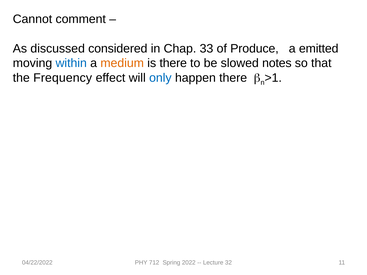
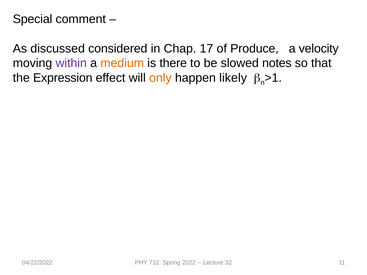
Cannot: Cannot -> Special
33: 33 -> 17
emitted: emitted -> velocity
within colour: blue -> purple
Frequency: Frequency -> Expression
only colour: blue -> orange
happen there: there -> likely
